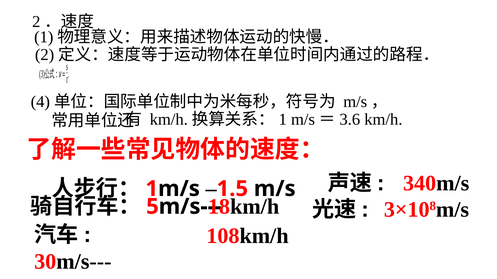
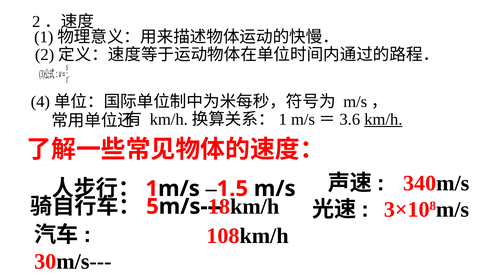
km/h underline: none -> present
